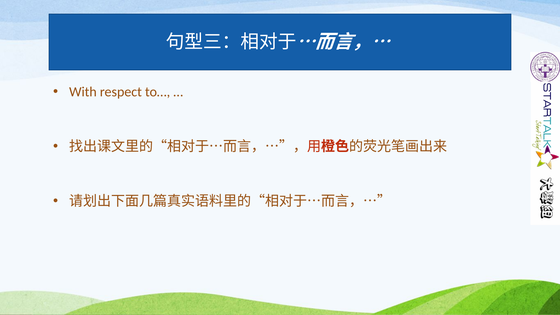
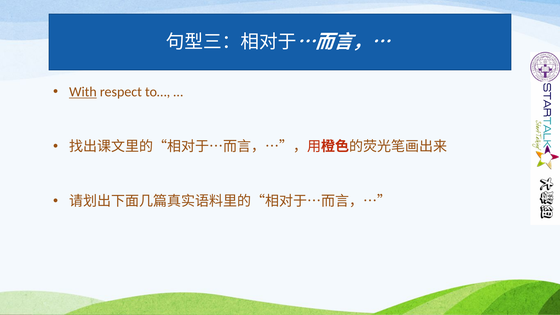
With underline: none -> present
